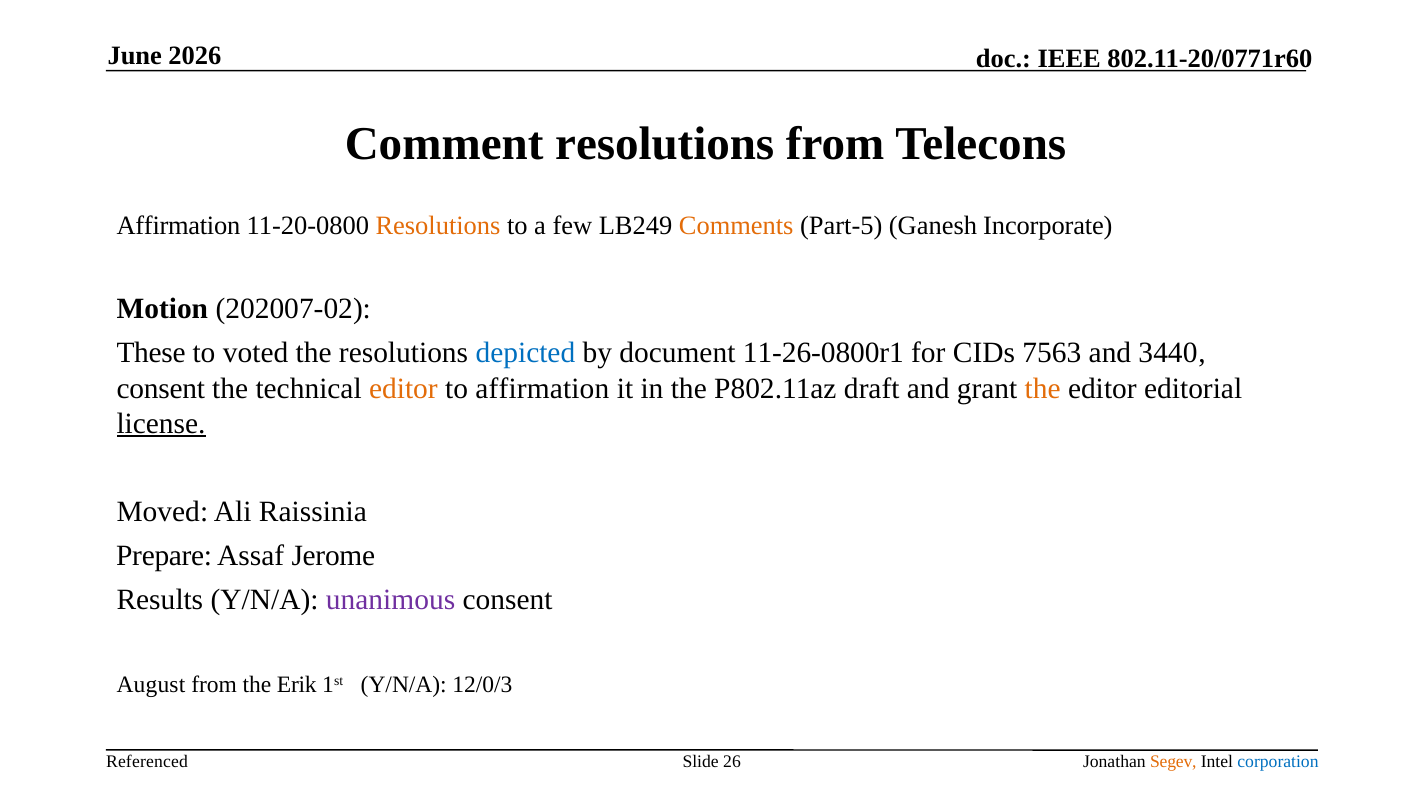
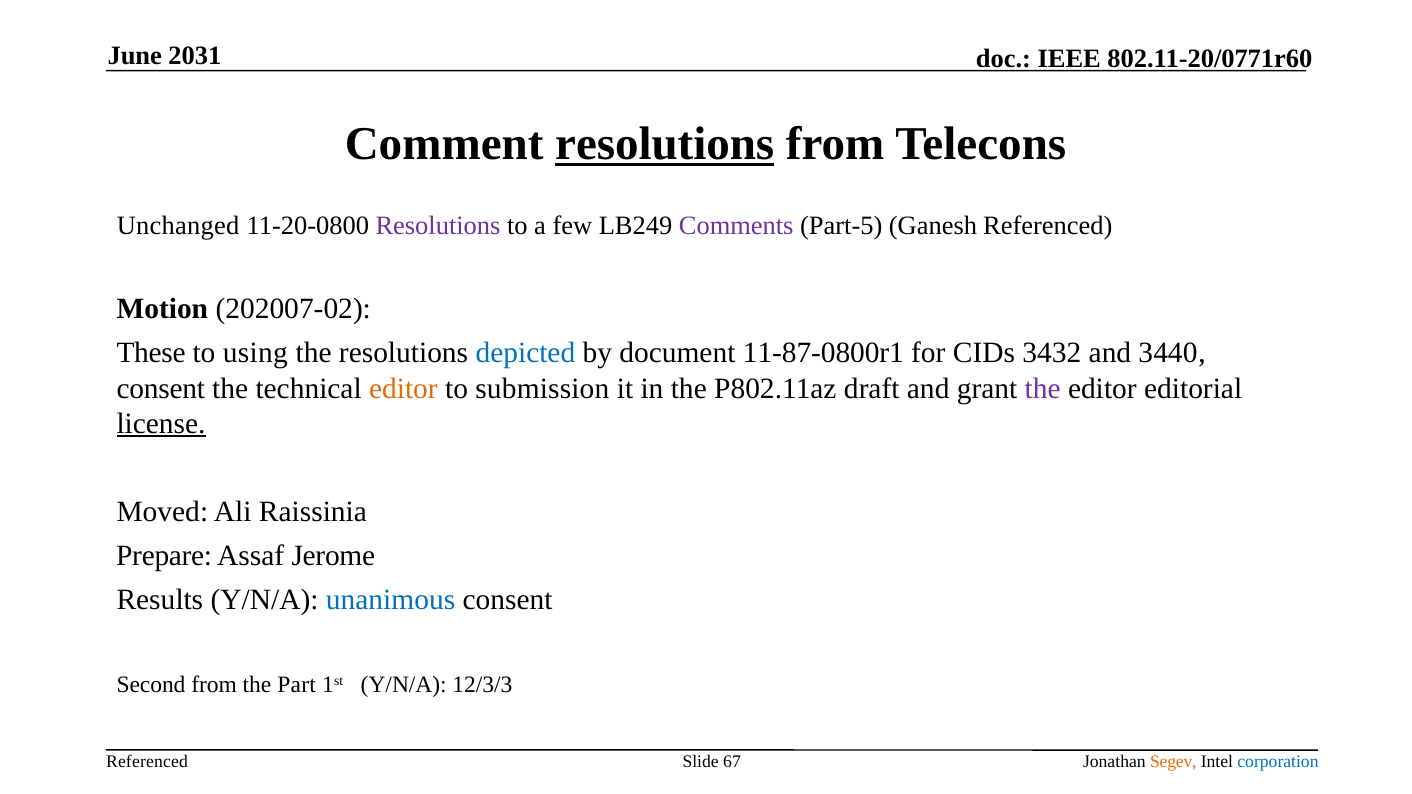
2026: 2026 -> 2031
resolutions at (665, 144) underline: none -> present
Affirmation at (178, 226): Affirmation -> Unchanged
Resolutions at (438, 226) colour: orange -> purple
Comments colour: orange -> purple
Ganesh Incorporate: Incorporate -> Referenced
voted: voted -> using
11-26-0800r1: 11-26-0800r1 -> 11-87-0800r1
7563: 7563 -> 3432
to affirmation: affirmation -> submission
the at (1043, 389) colour: orange -> purple
unanimous colour: purple -> blue
August: August -> Second
Erik: Erik -> Part
12/0/3: 12/0/3 -> 12/3/3
26: 26 -> 67
